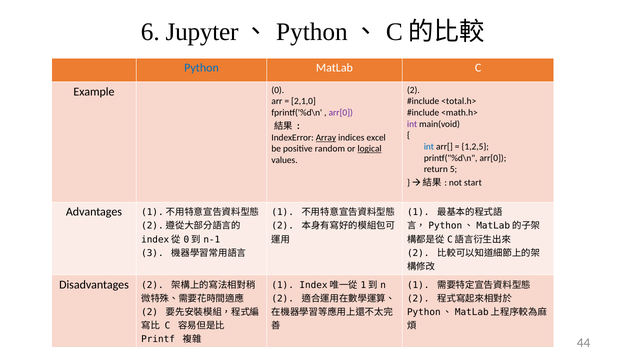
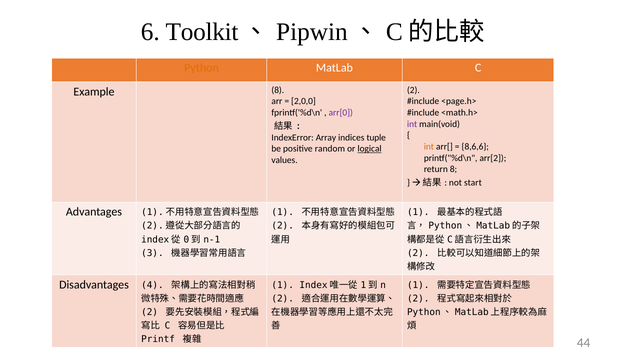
Jupyter: Jupyter -> Toolkit
Python at (312, 32): Python -> Pipwin
Python at (202, 68) colour: blue -> orange
Example 0: 0 -> 8
2,1,0: 2,1,0 -> 2,0,0
<total.h>: <total.h> -> <page.h>
Array underline: present -> none
excel: excel -> tuple
int at (429, 147) colour: blue -> orange
1,2,5: 1,2,5 -> 8,6,6
printf("%d\n arr[0: arr[0 -> arr[2
return 5: 5 -> 8
Disadvantages 2: 2 -> 4
